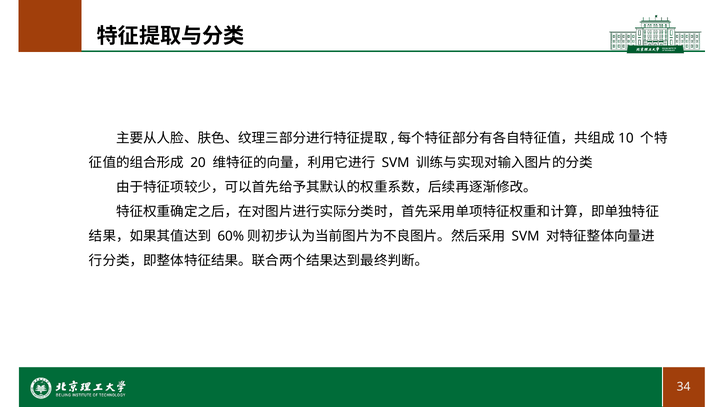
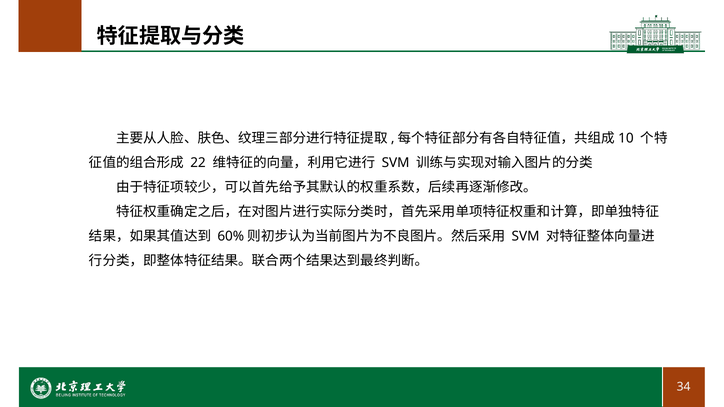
20: 20 -> 22
